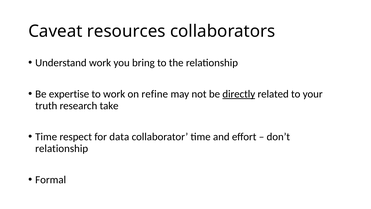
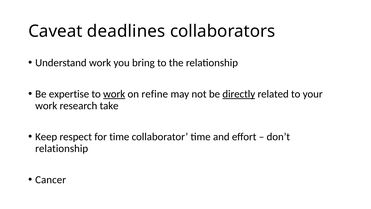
resources: resources -> deadlines
work at (114, 94) underline: none -> present
truth at (46, 106): truth -> work
Time at (46, 137): Time -> Keep
for data: data -> time
Formal: Formal -> Cancer
